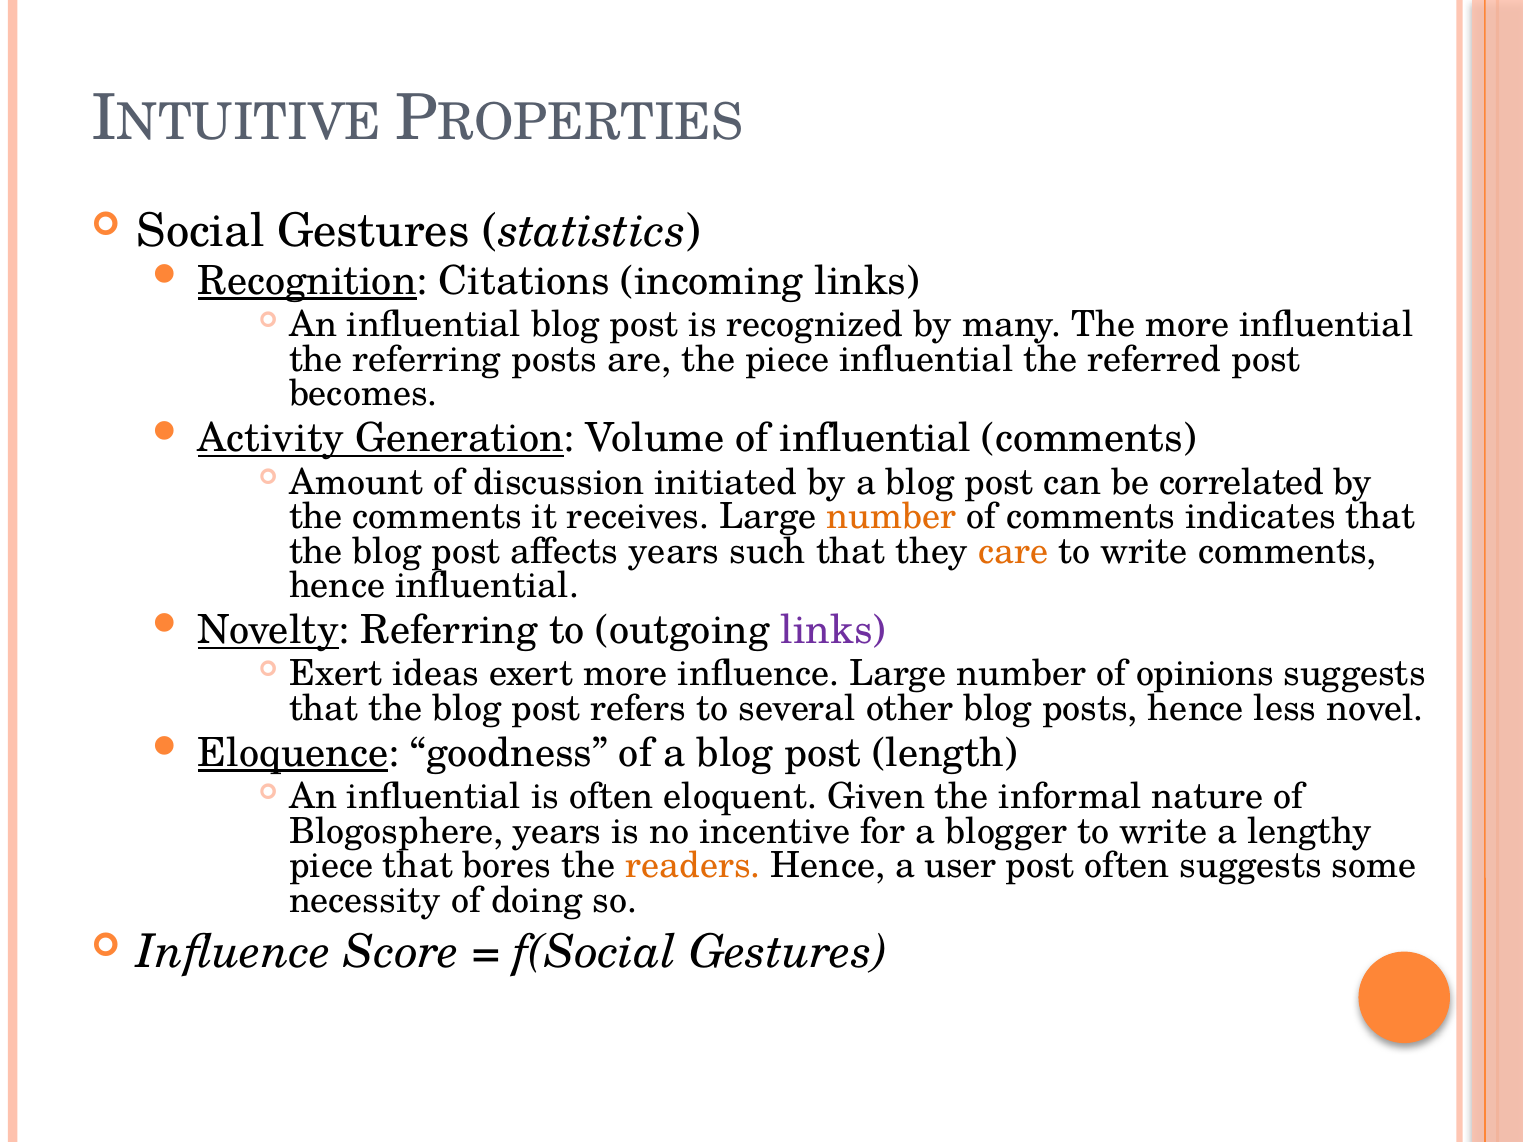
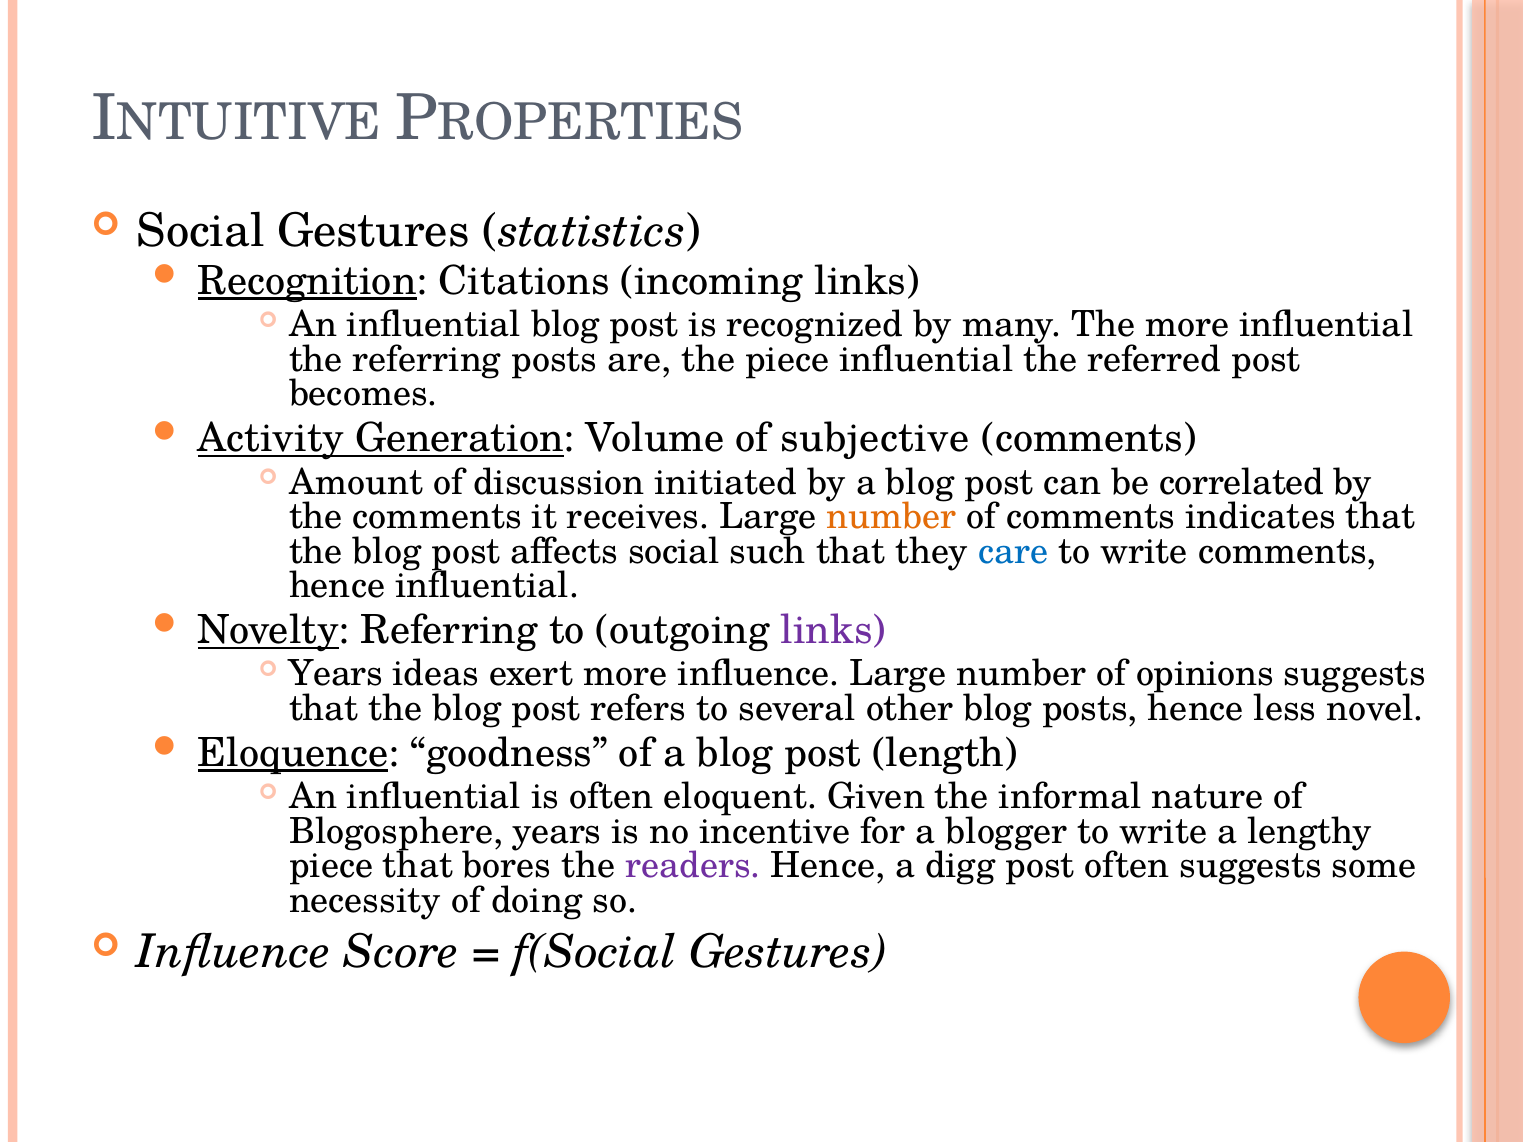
of influential: influential -> subjective
affects years: years -> social
care colour: orange -> blue
Exert at (336, 674): Exert -> Years
readers colour: orange -> purple
user: user -> digg
